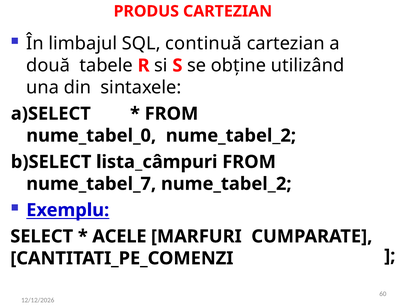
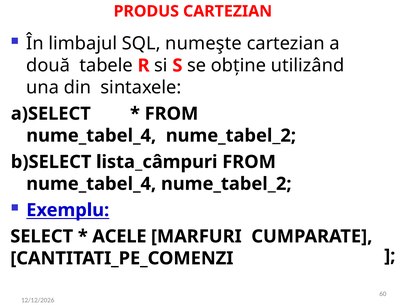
continuă: continuă -> numeşte
nume_tabel_0 at (91, 136): nume_tabel_0 -> nume_tabel_4
nume_tabel_7 at (91, 184): nume_tabel_7 -> nume_tabel_4
